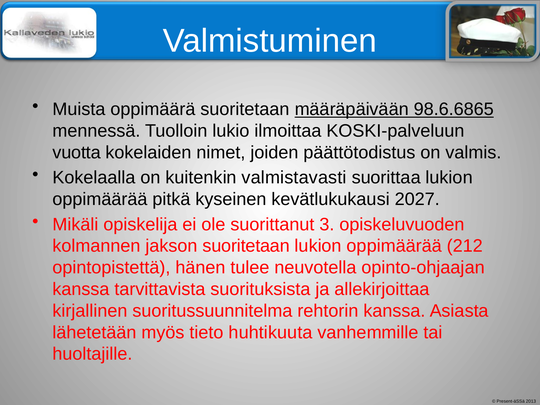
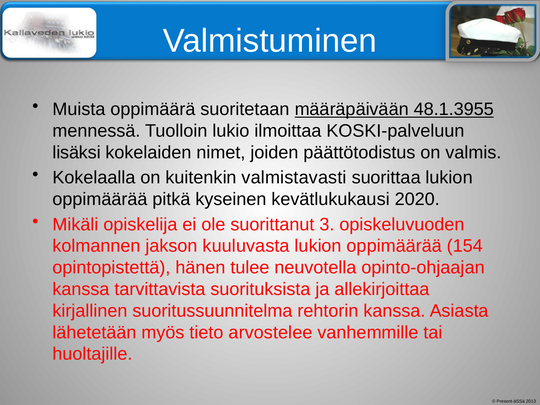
98.6.6865: 98.6.6865 -> 48.1.3955
vuotta: vuotta -> lisäksi
2027: 2027 -> 2020
jakson suoritetaan: suoritetaan -> kuuluvasta
212: 212 -> 154
huhtikuuta: huhtikuuta -> arvostelee
